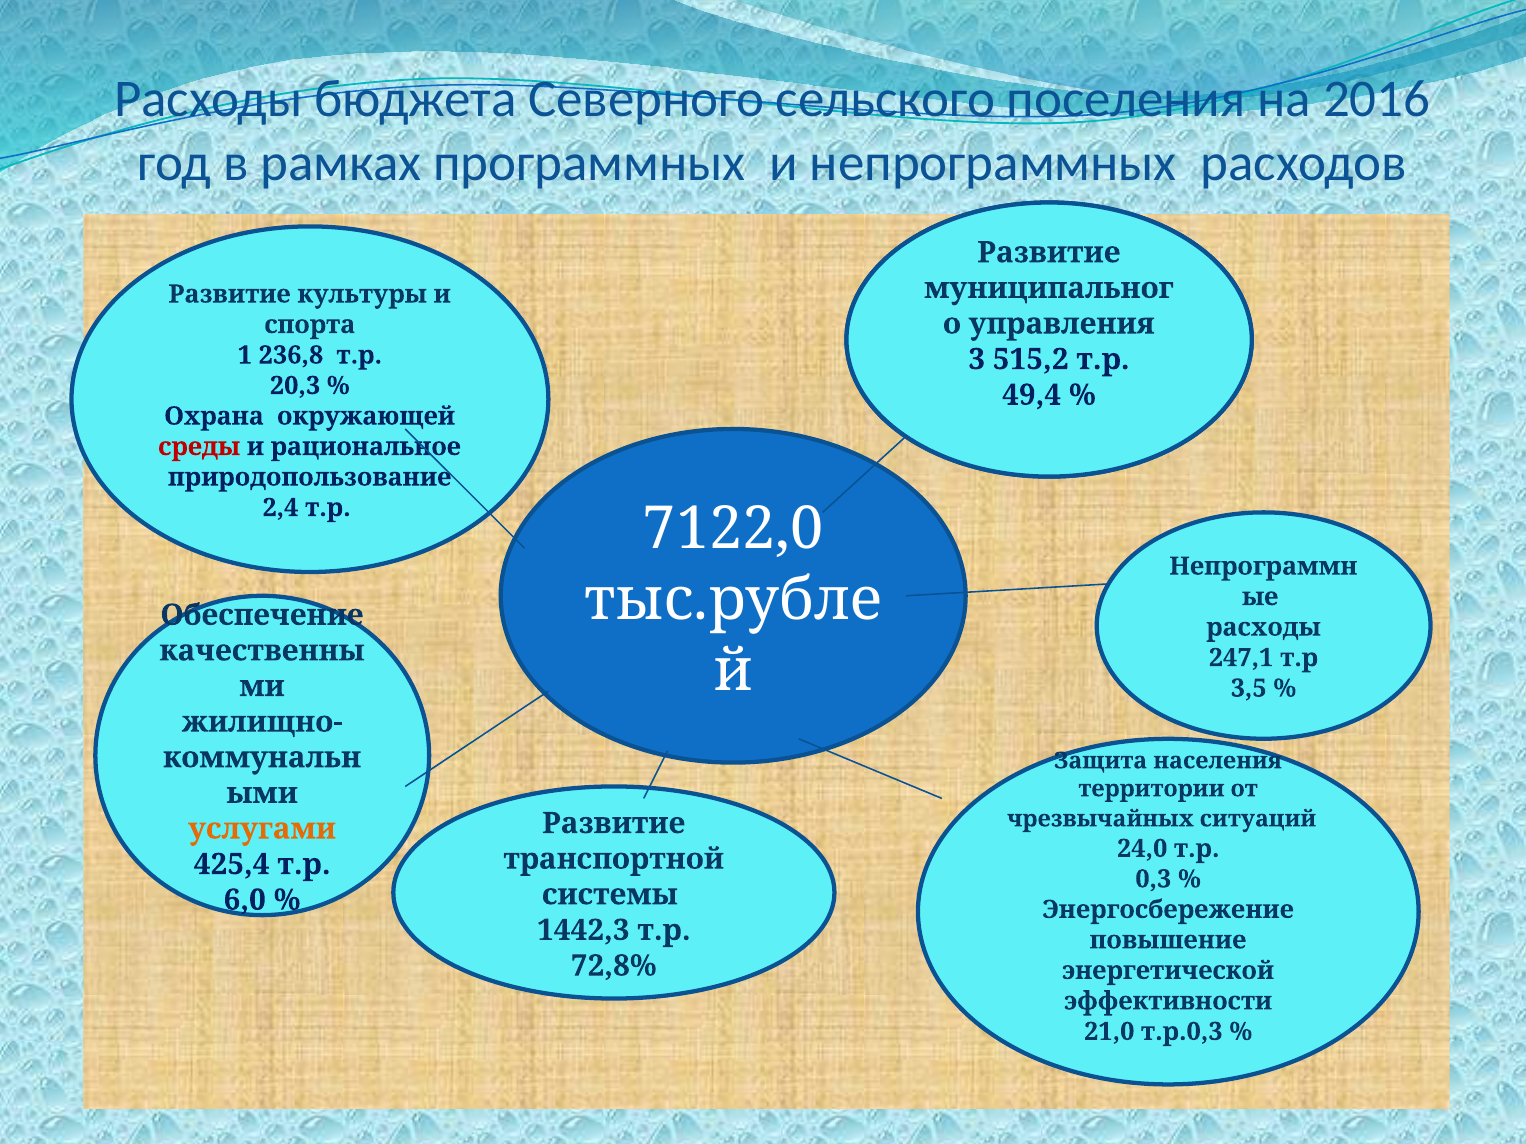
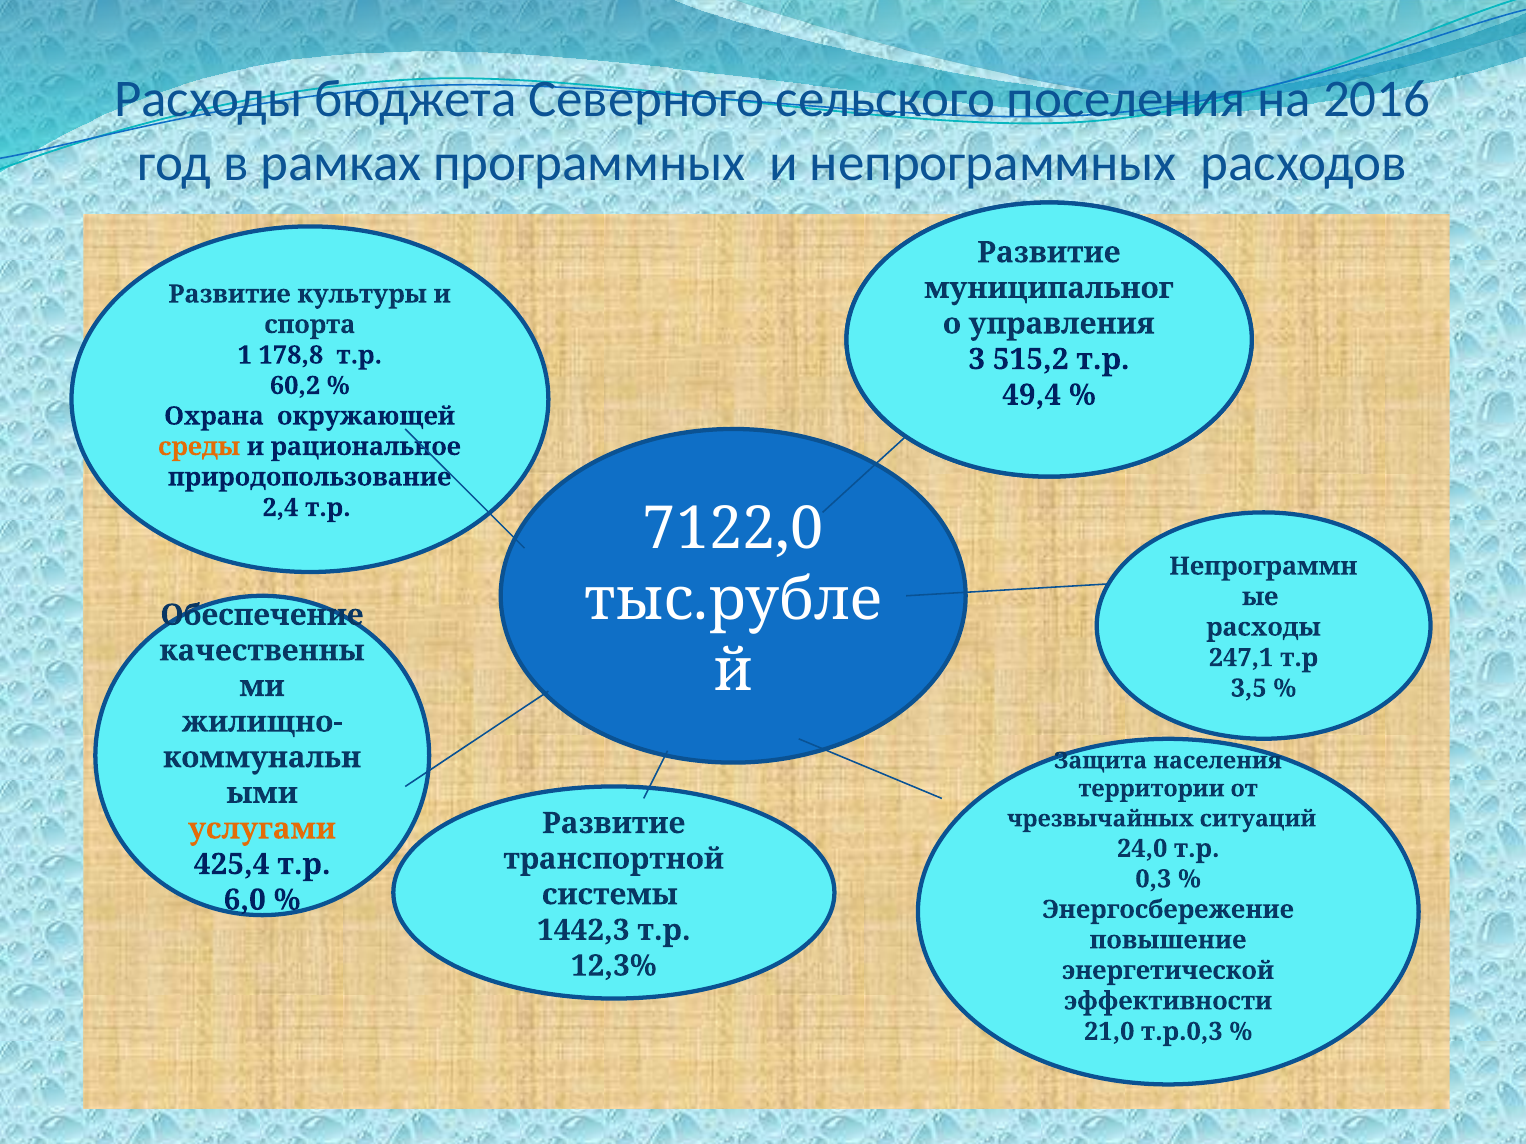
236,8: 236,8 -> 178,8
20,3: 20,3 -> 60,2
среды colour: red -> orange
72,8%: 72,8% -> 12,3%
